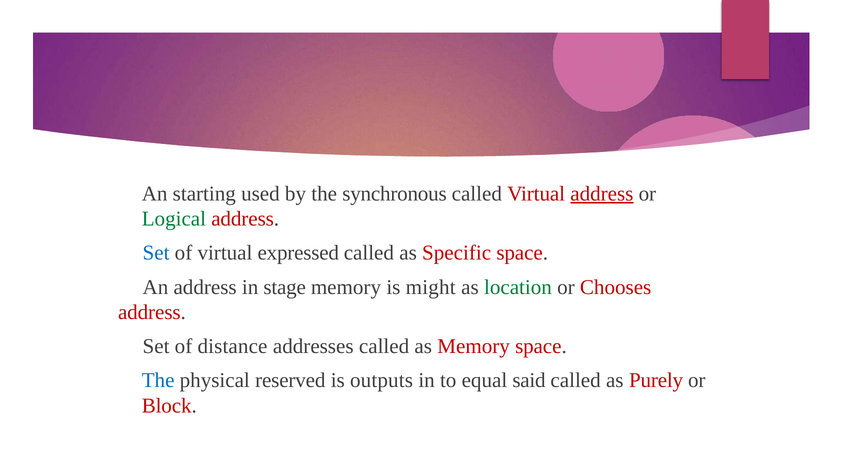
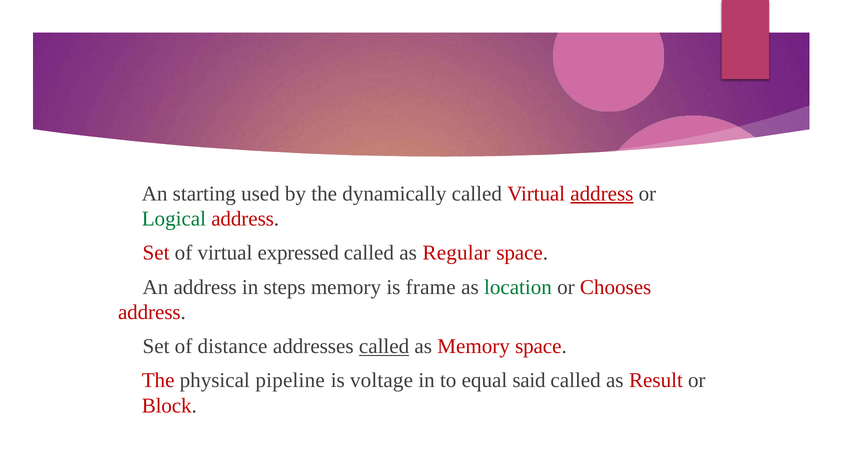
synchronous: synchronous -> dynamically
Set at (156, 253) colour: blue -> red
Specific: Specific -> Regular
stage: stage -> steps
might: might -> frame
called at (384, 347) underline: none -> present
The at (158, 381) colour: blue -> red
reserved: reserved -> pipeline
outputs: outputs -> voltage
Purely: Purely -> Result
